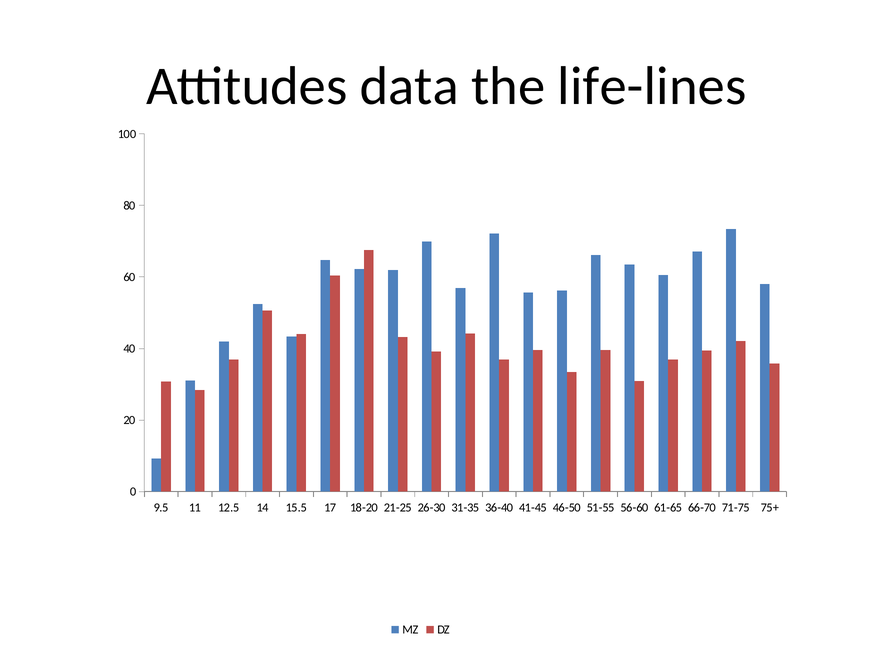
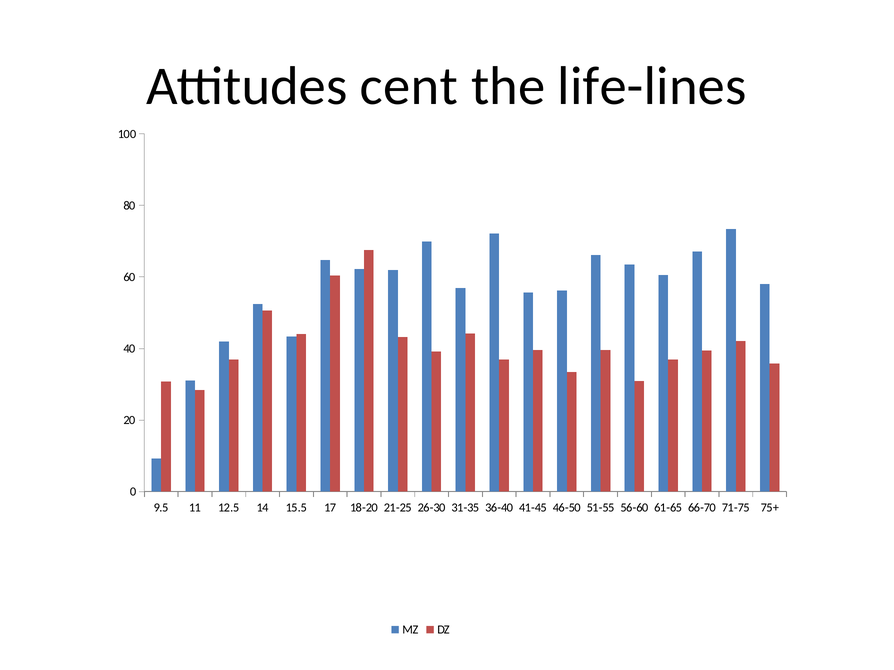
data: data -> cent
